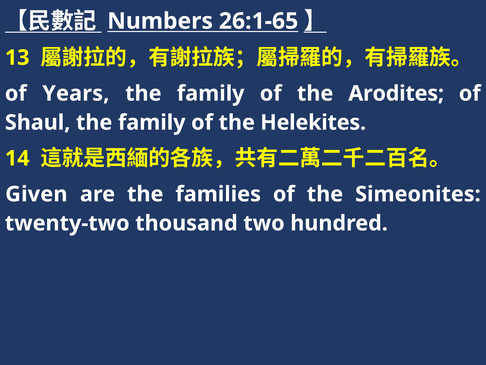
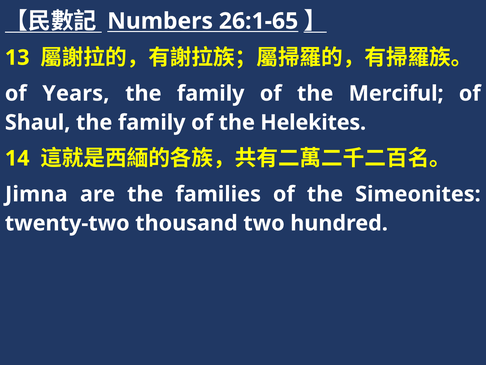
Arodites: Arodites -> Merciful
Given: Given -> Jimna
